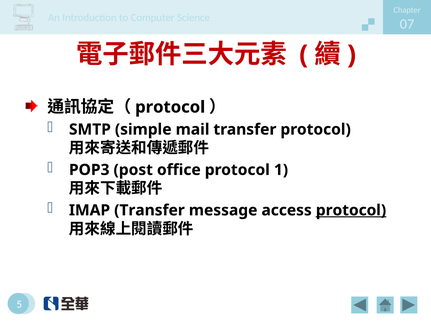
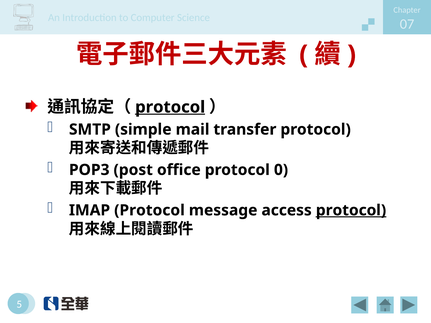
protocol at (170, 107) underline: none -> present
1: 1 -> 0
IMAP Transfer: Transfer -> Protocol
